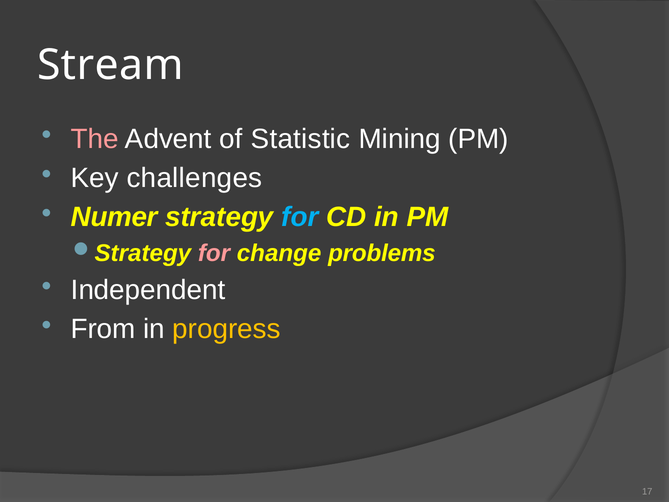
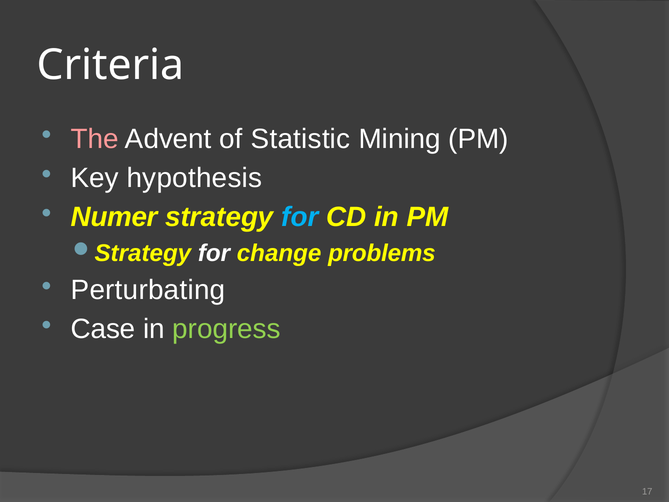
Stream: Stream -> Criteria
challenges: challenges -> hypothesis
for at (214, 253) colour: pink -> white
Independent: Independent -> Perturbating
From: From -> Case
progress colour: yellow -> light green
